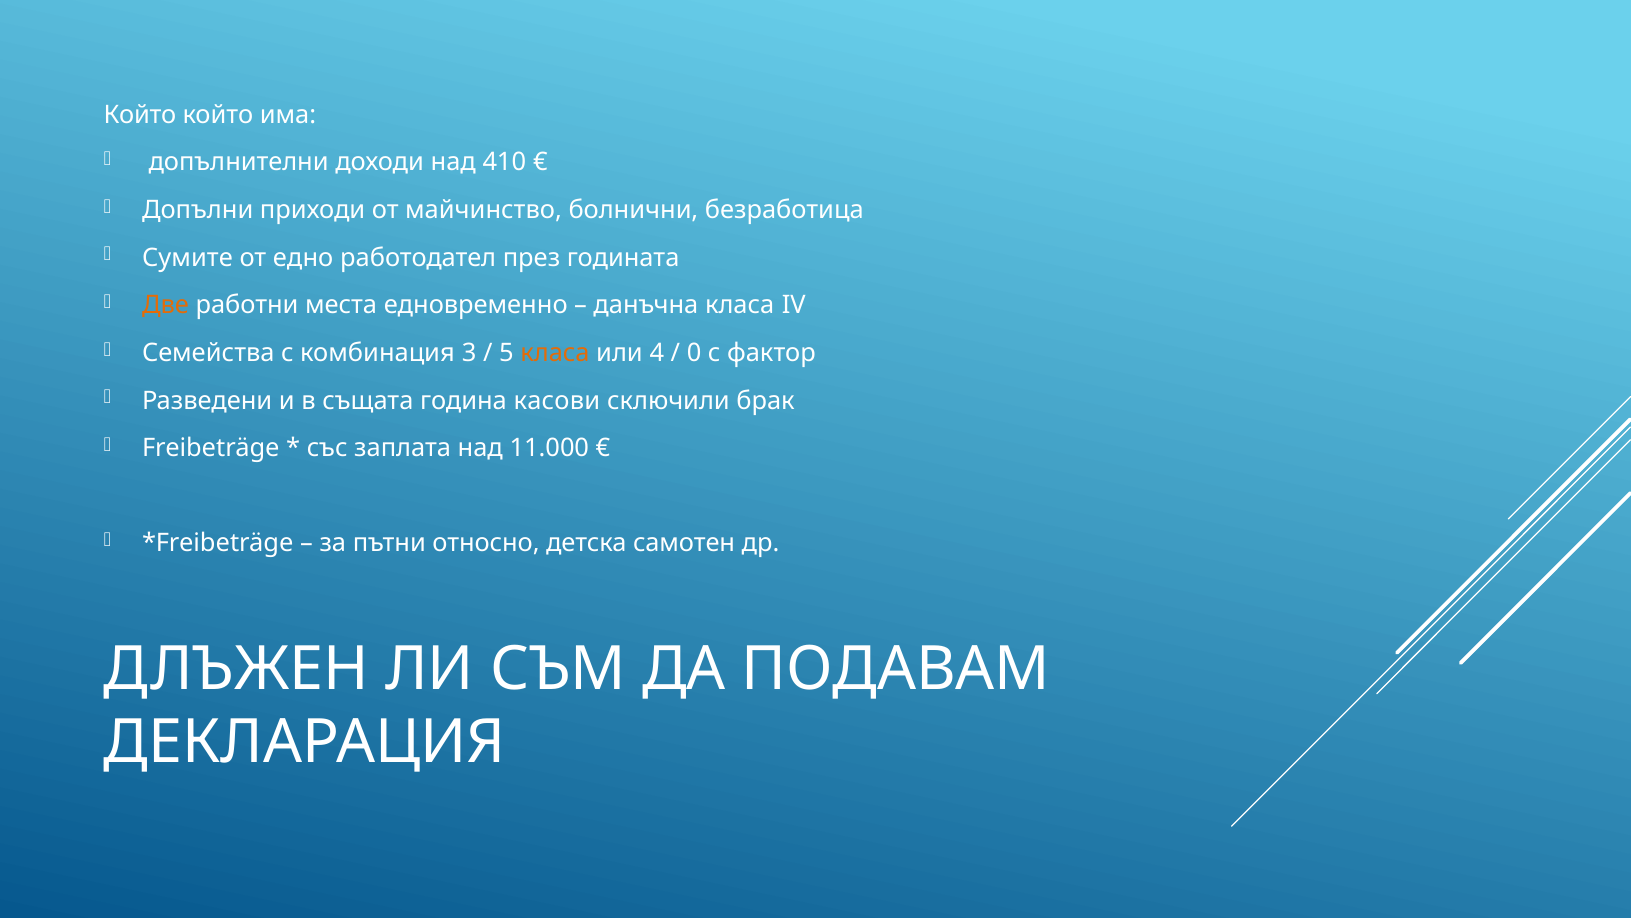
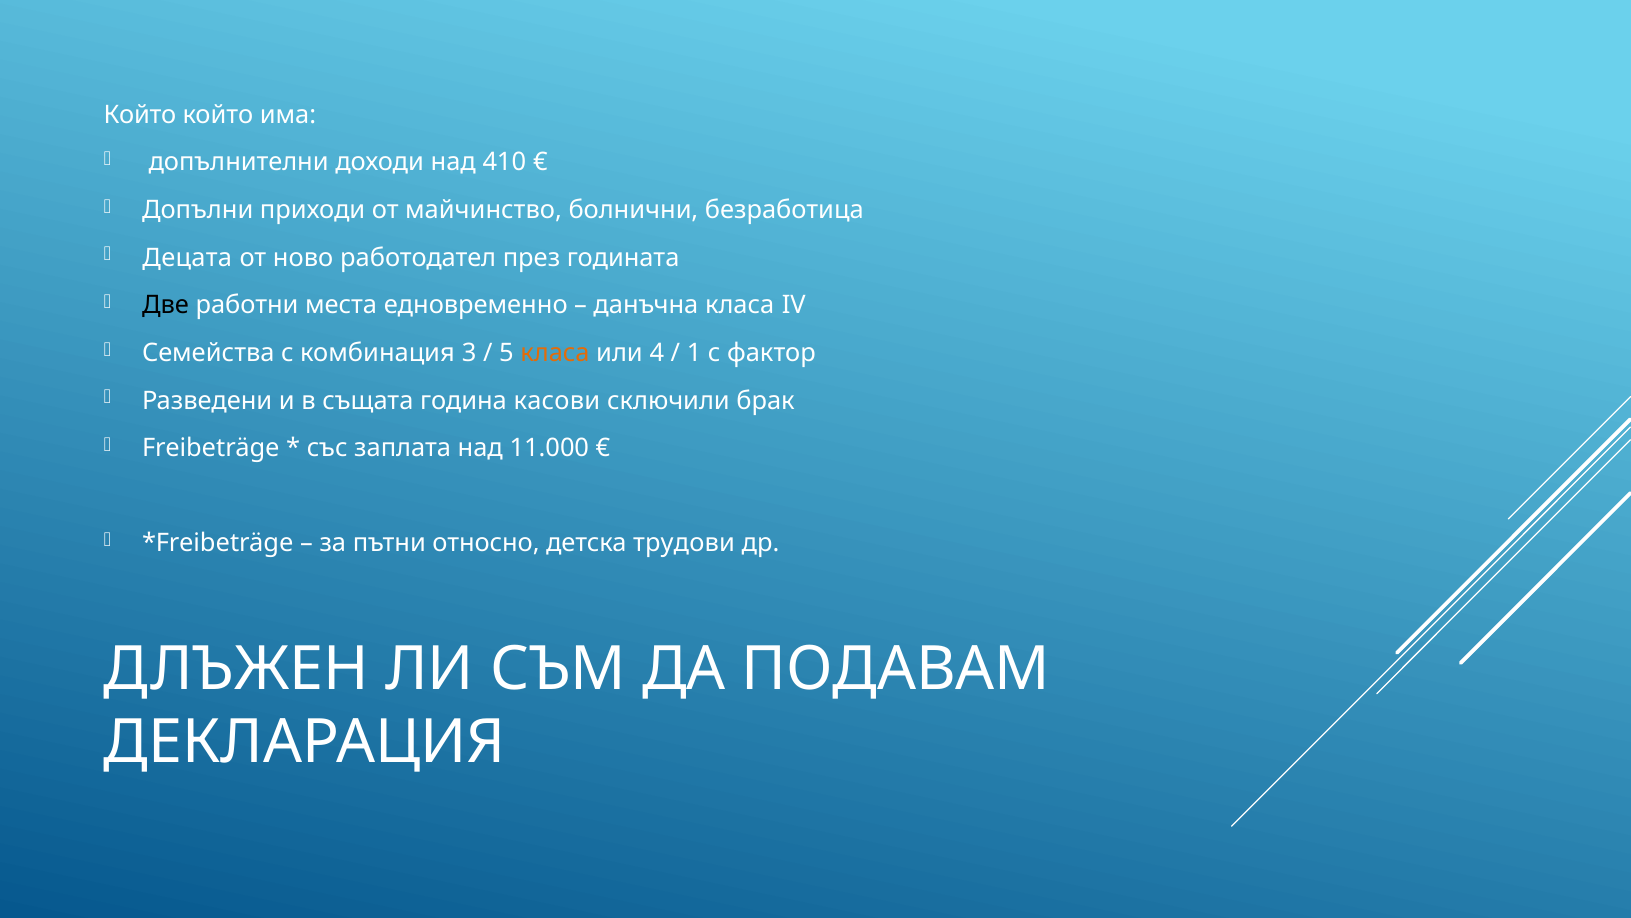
Сумите: Сумите -> Децата
едно: едно -> ново
Две colour: orange -> black
0: 0 -> 1
самотен: самотен -> трудови
